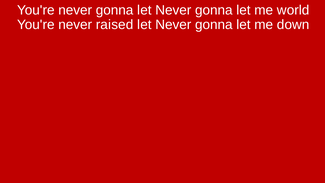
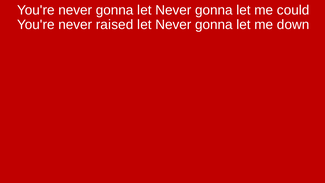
world: world -> could
